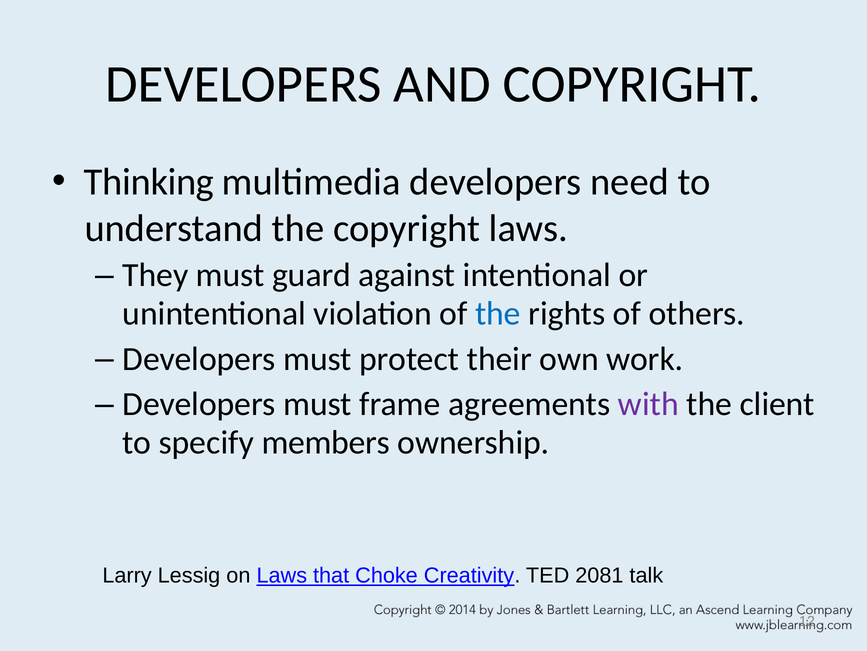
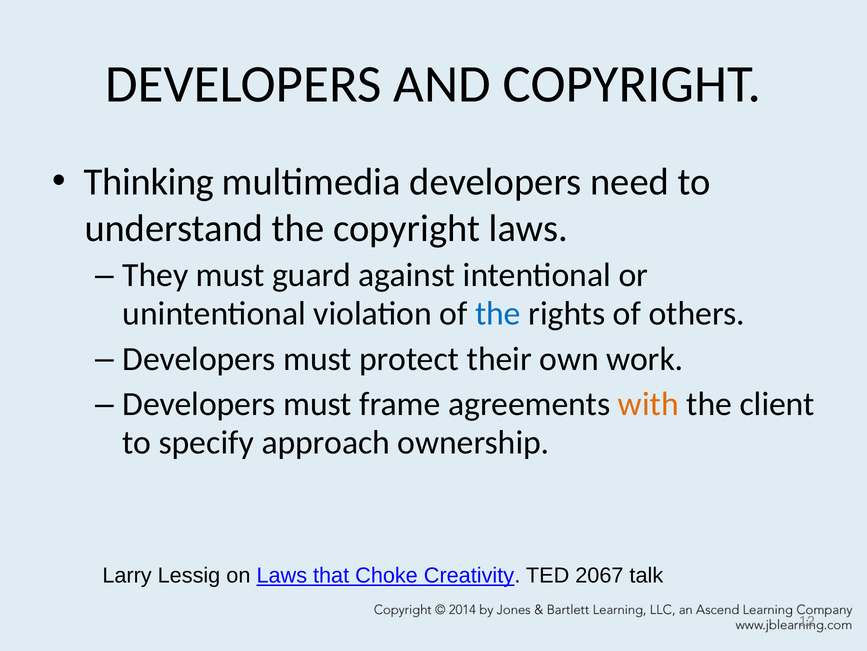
with colour: purple -> orange
members: members -> approach
2081: 2081 -> 2067
